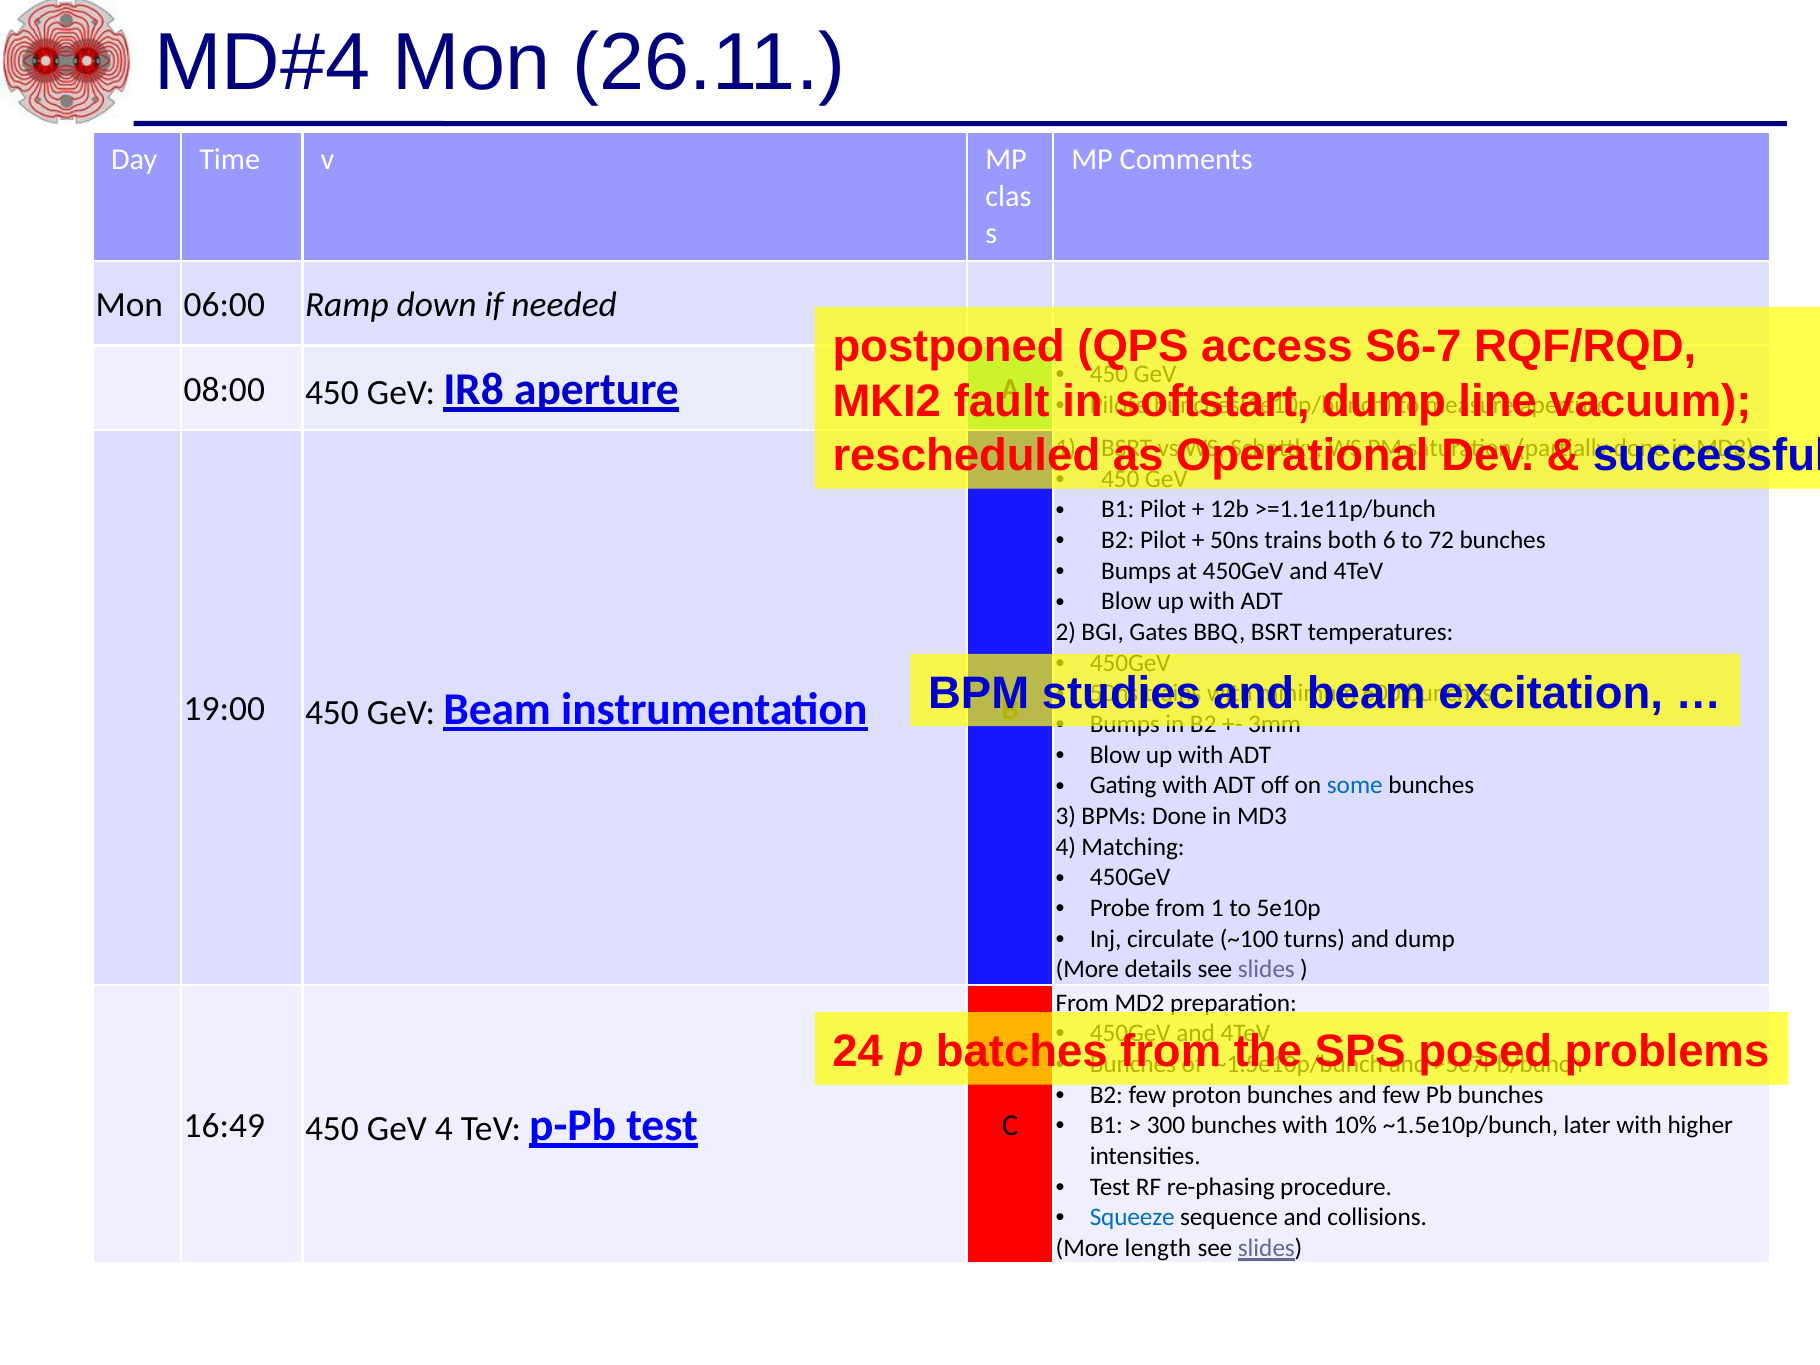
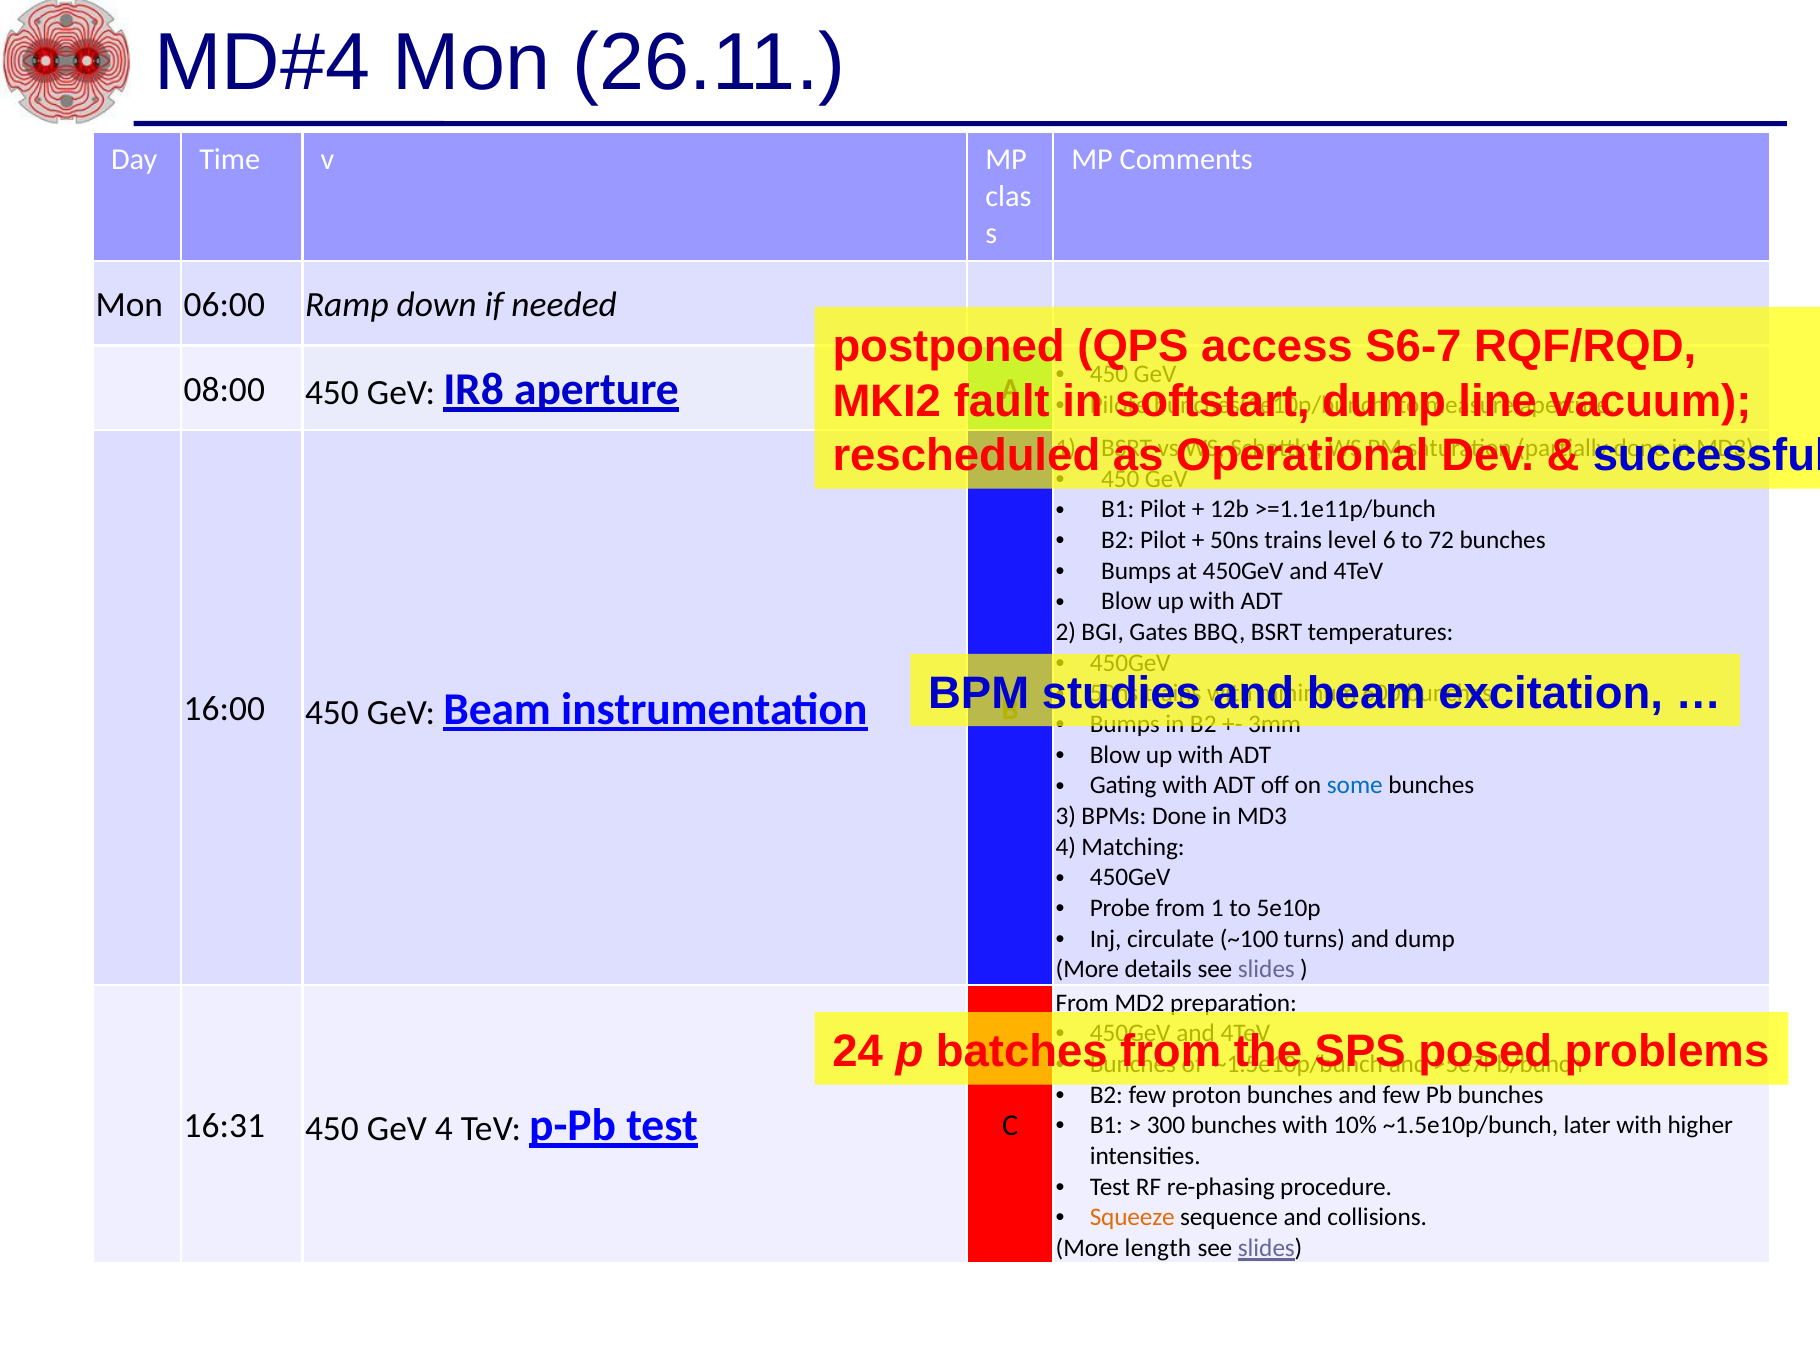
both: both -> level
19:00: 19:00 -> 16:00
16:49: 16:49 -> 16:31
Squeeze colour: blue -> orange
